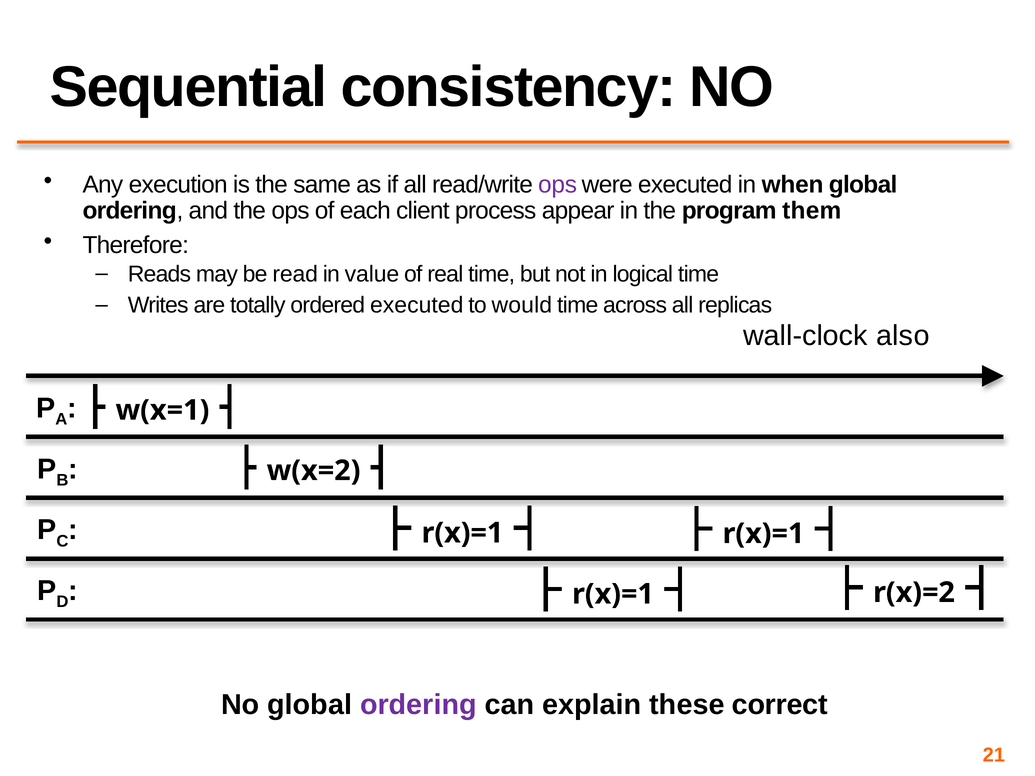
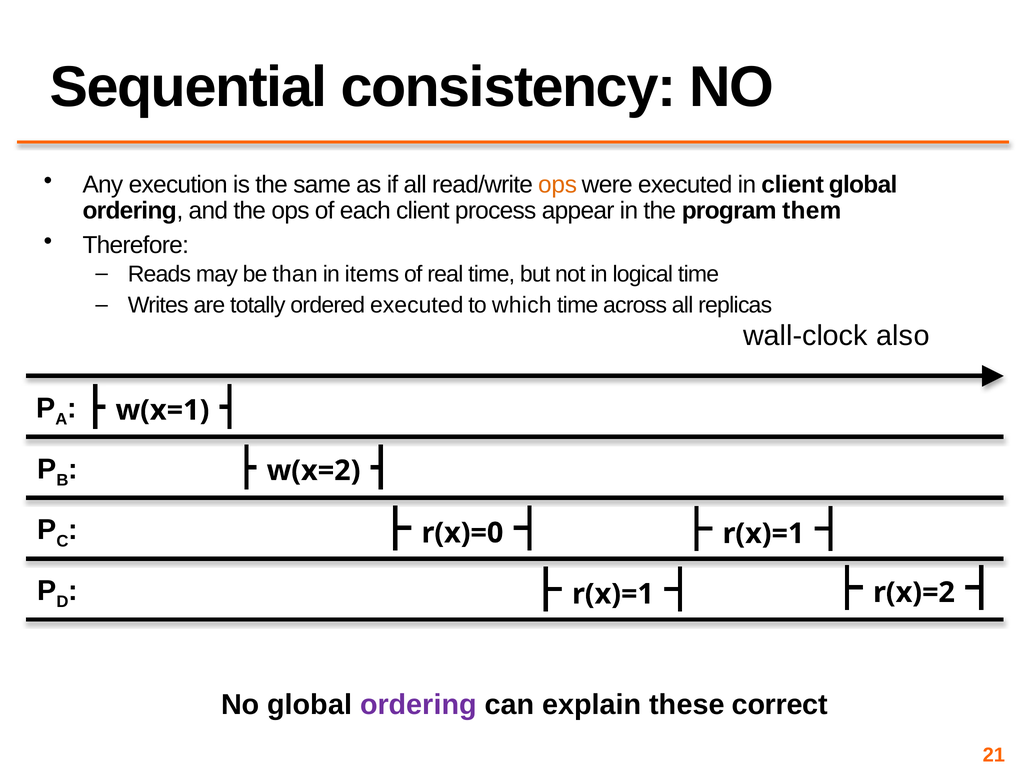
ops at (558, 185) colour: purple -> orange
in when: when -> client
read: read -> than
value: value -> items
would: would -> which
r(x)=1 at (462, 533): r(x)=1 -> r(x)=0
